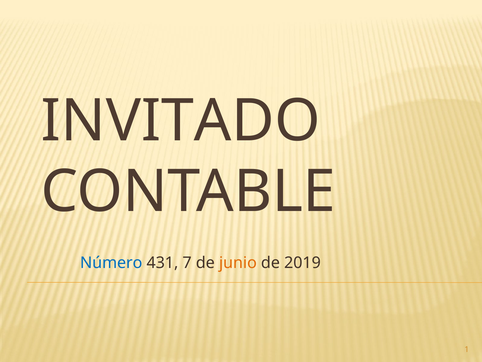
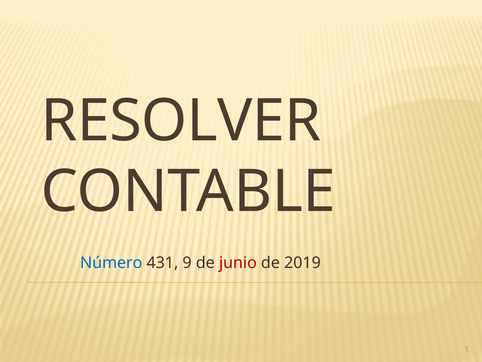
INVITADO: INVITADO -> RESOLVER
7: 7 -> 9
junio colour: orange -> red
